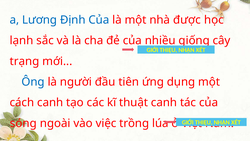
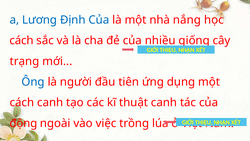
được: được -> nắng
lạnh at (21, 40): lạnh -> cách
sóng: sóng -> động
